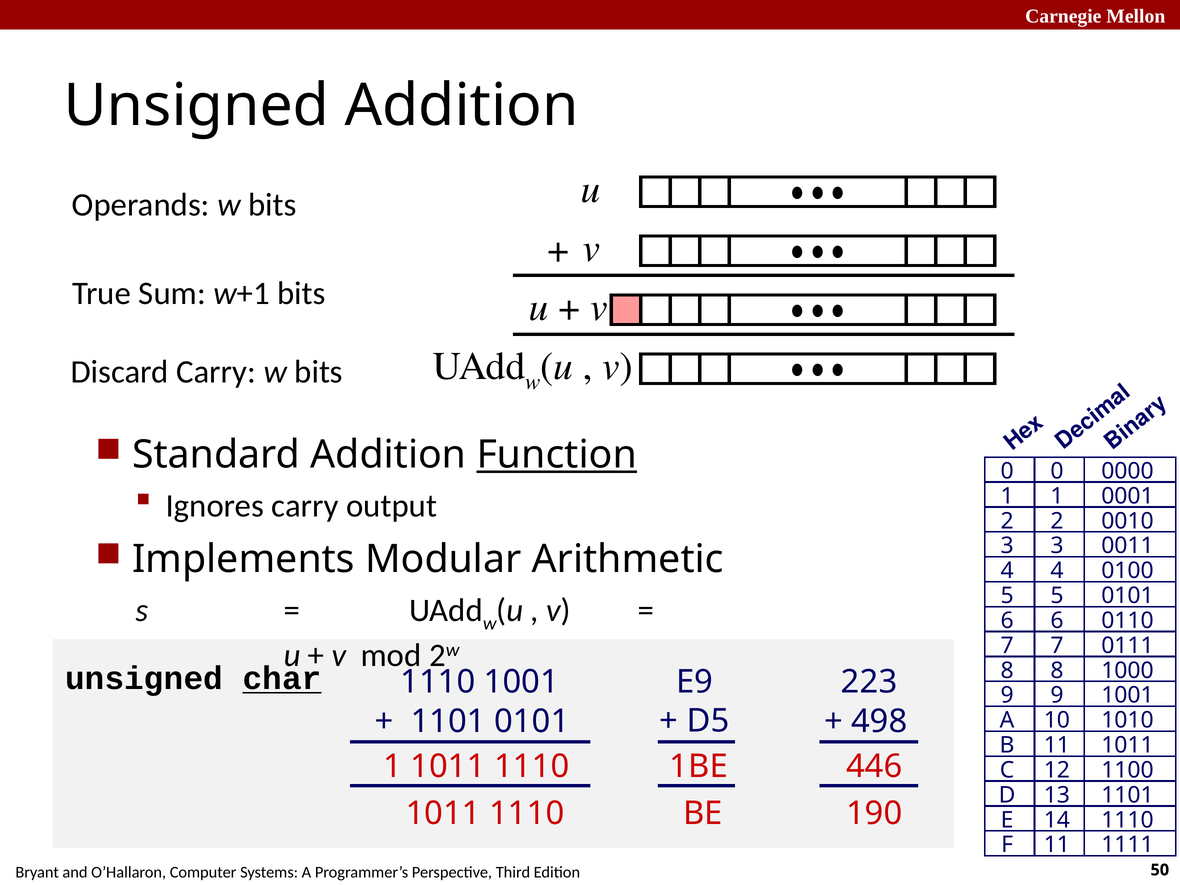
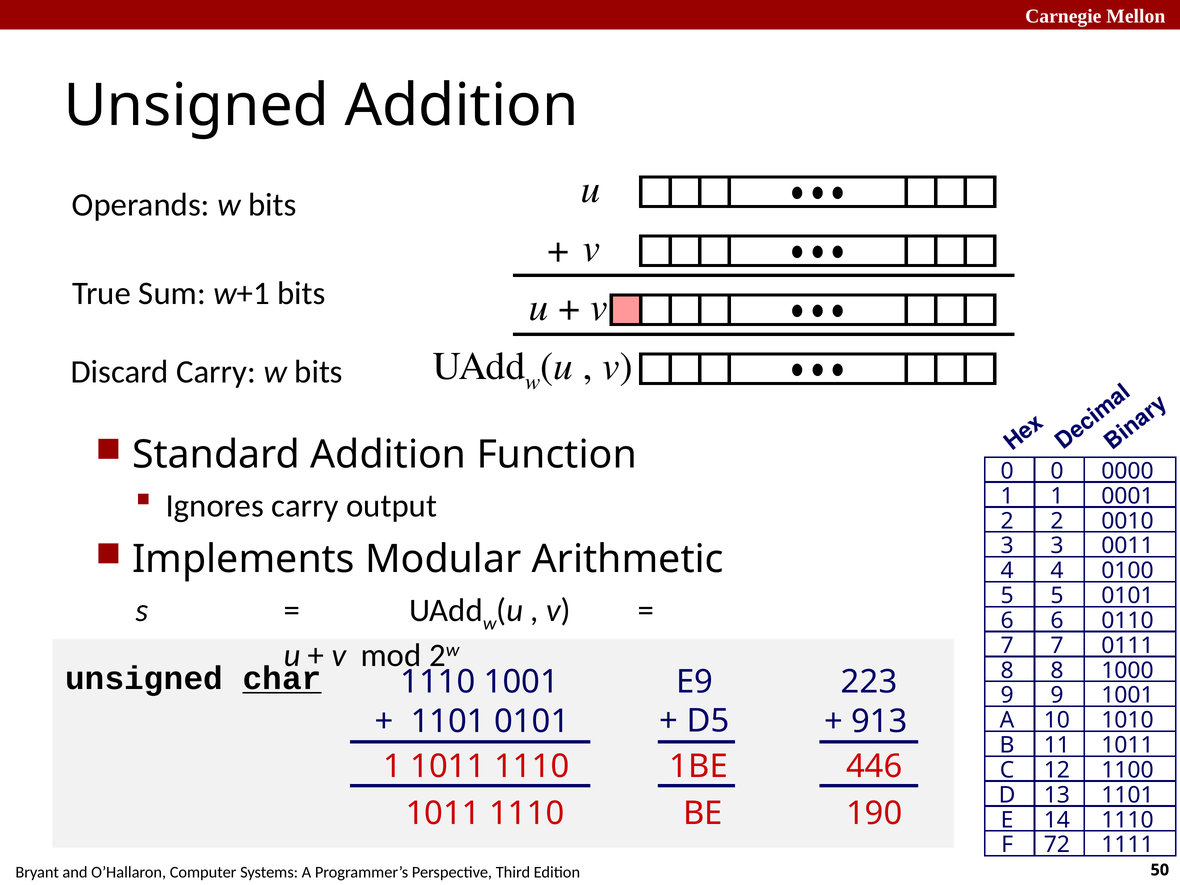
Function underline: present -> none
498: 498 -> 913
F 11: 11 -> 72
